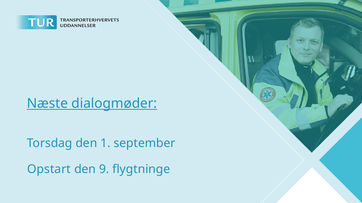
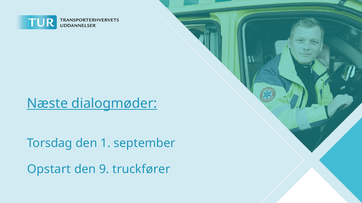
flygtninge: flygtninge -> truckfører
